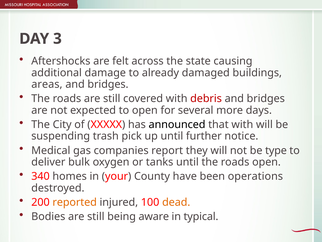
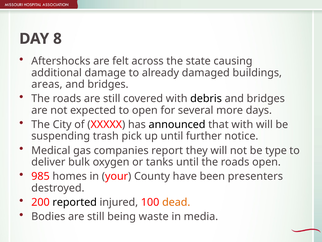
3: 3 -> 8
debris colour: red -> black
340: 340 -> 985
operations: operations -> presenters
reported colour: orange -> black
aware: aware -> waste
typical: typical -> media
